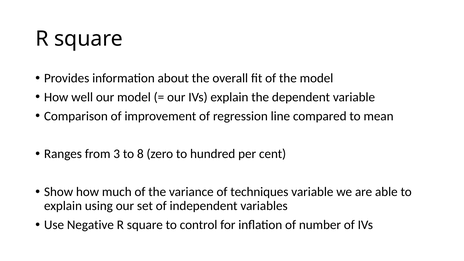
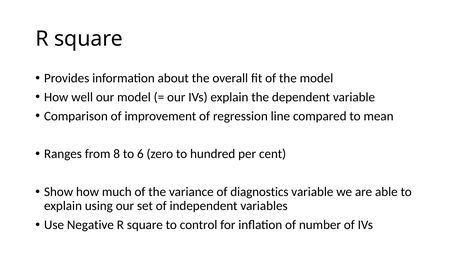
3: 3 -> 8
8: 8 -> 6
techniques: techniques -> diagnostics
